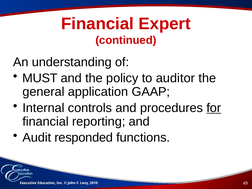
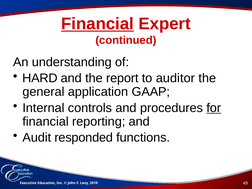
Financial at (97, 24) underline: none -> present
MUST: MUST -> HARD
policy: policy -> report
